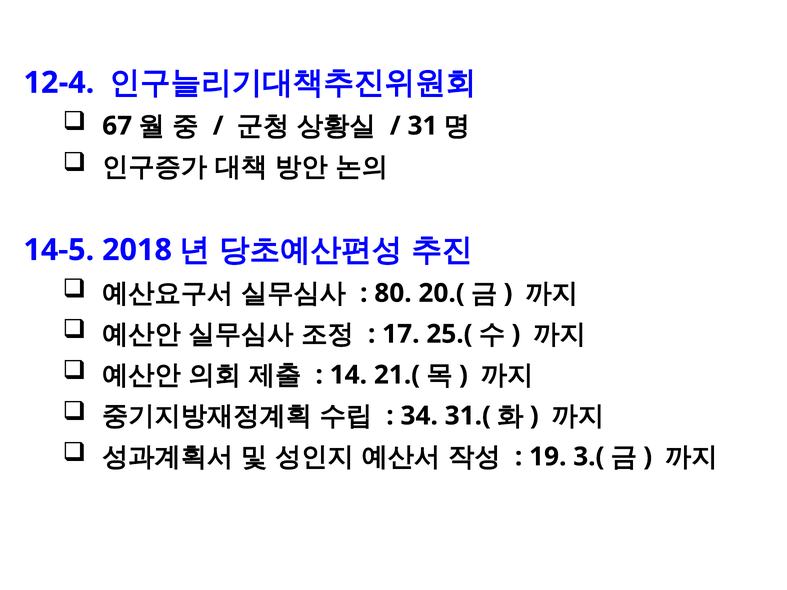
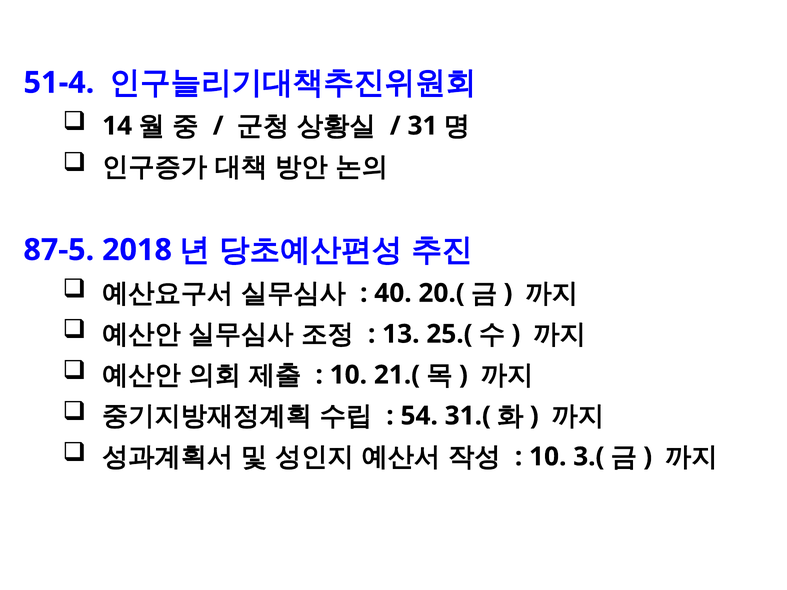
12-4: 12-4 -> 51-4
67: 67 -> 14
14-5: 14-5 -> 87-5
80: 80 -> 40
17: 17 -> 13
14 at (348, 375): 14 -> 10
34: 34 -> 54
19 at (548, 457): 19 -> 10
